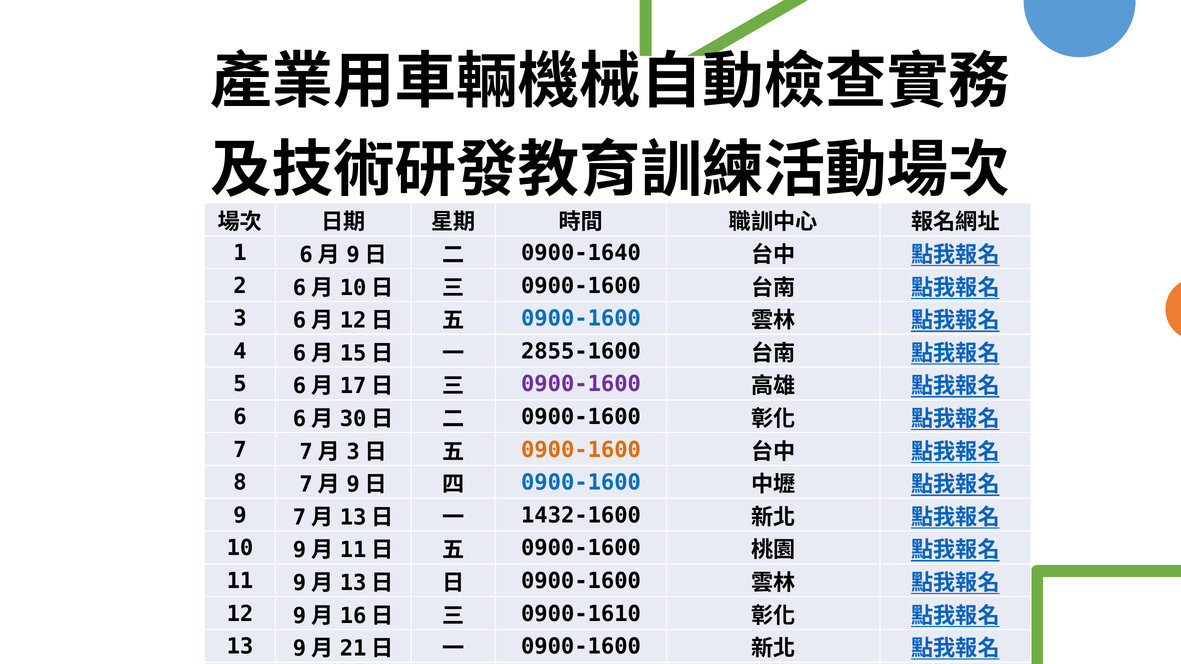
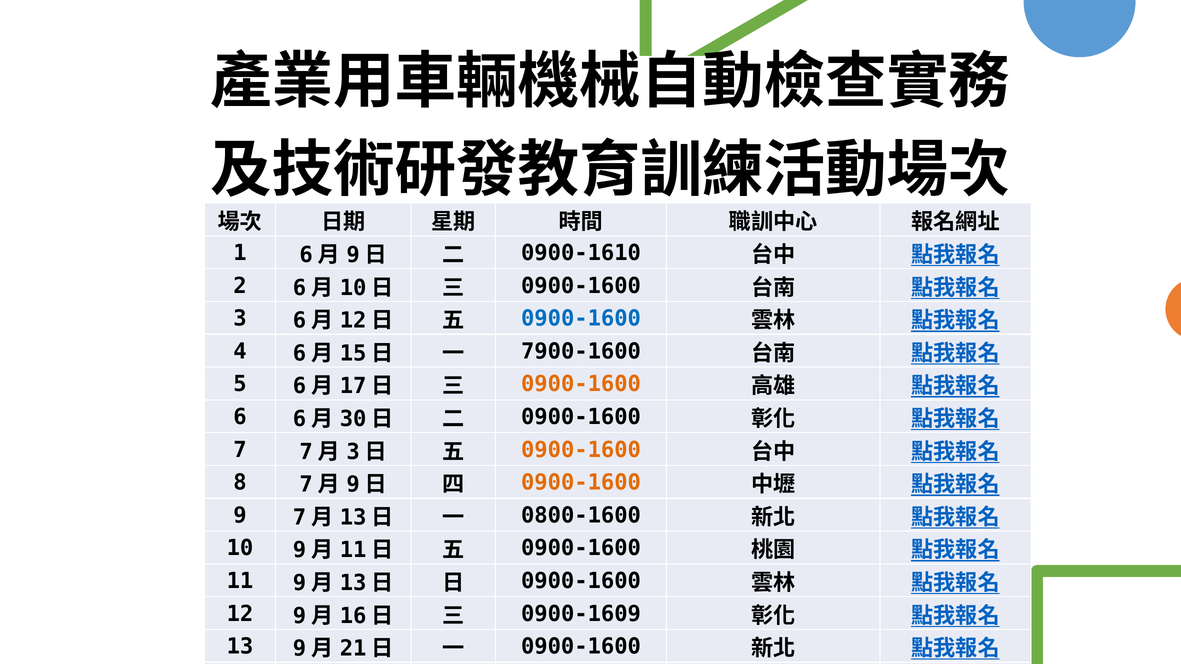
0900-1640: 0900-1640 -> 0900-1610
2855-1600: 2855-1600 -> 7900-1600
0900-1600 at (581, 384) colour: purple -> orange
0900-1600 at (581, 483) colour: blue -> orange
1432-1600: 1432-1600 -> 0800-1600
0900-1610: 0900-1610 -> 0900-1609
